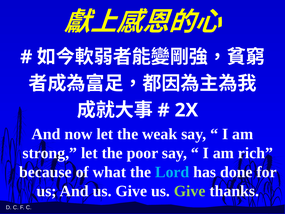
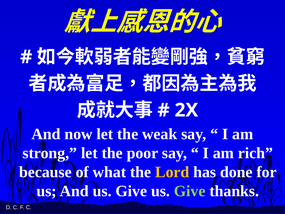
Lord colour: light blue -> yellow
